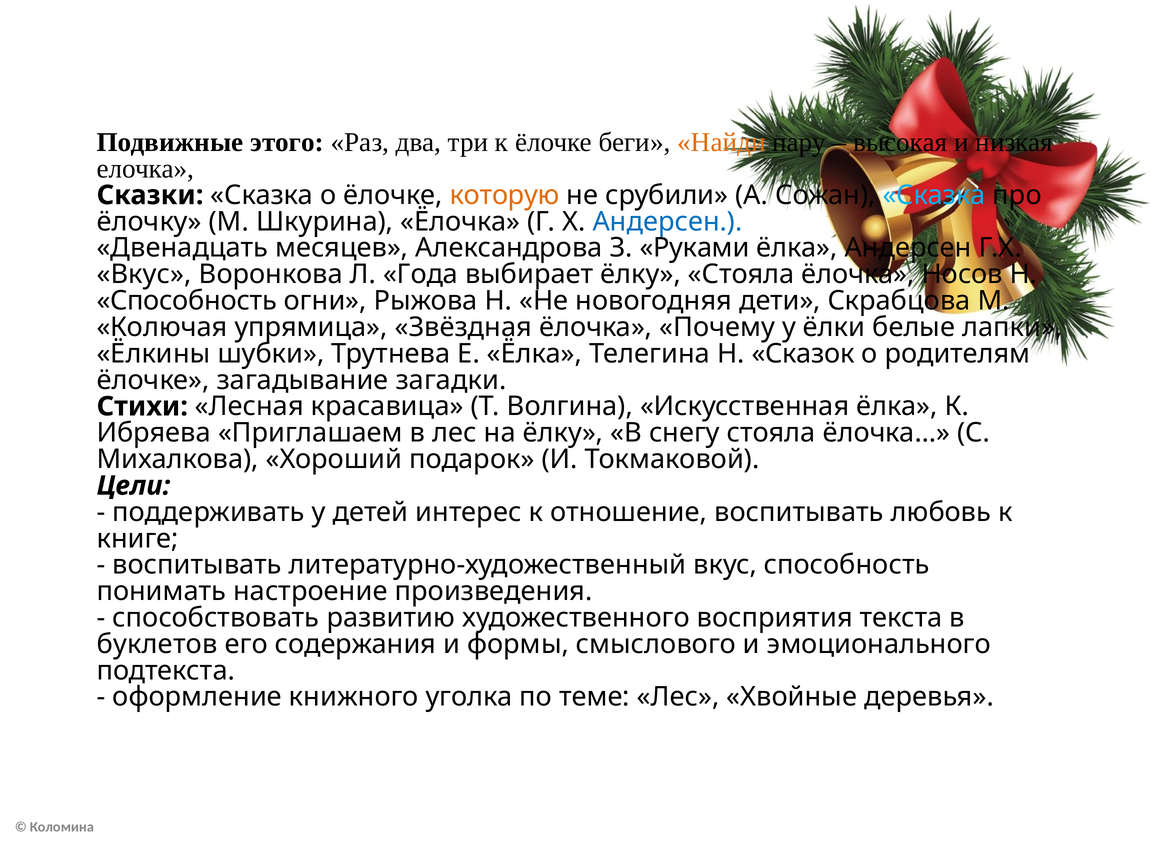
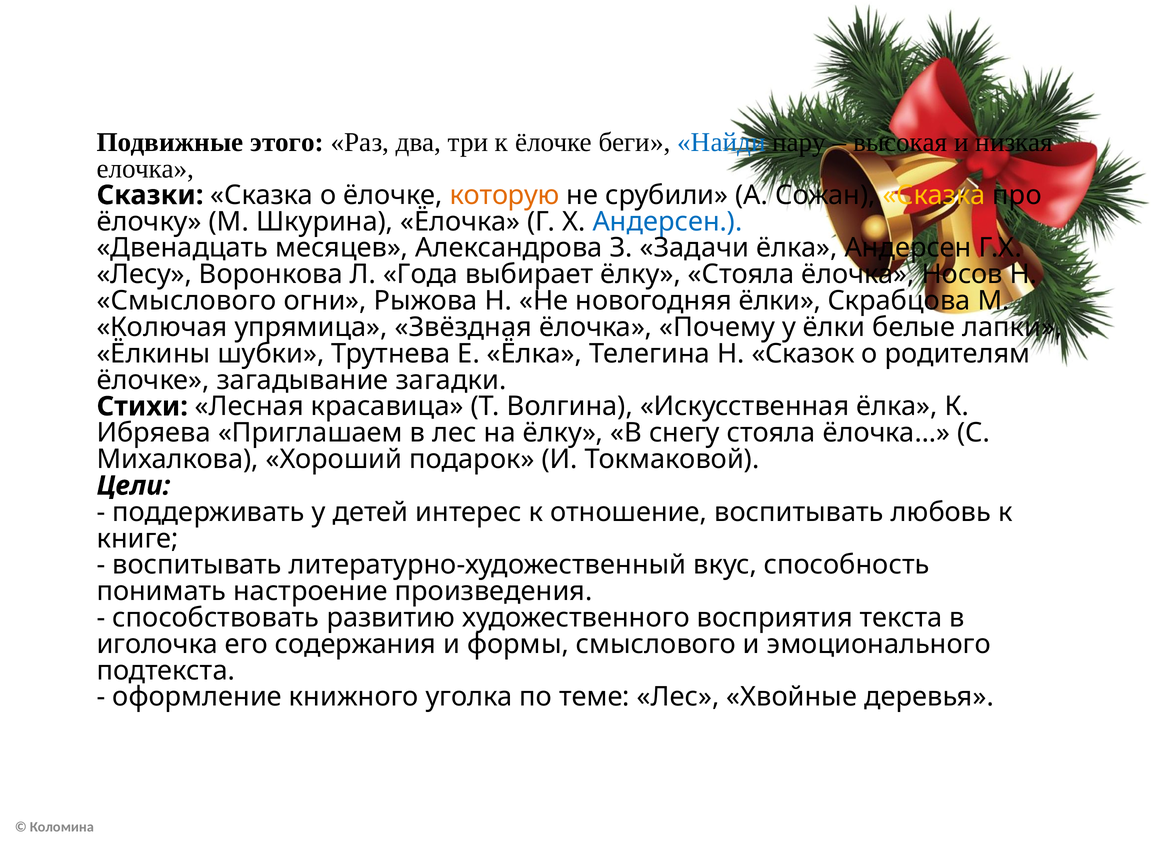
Найди colour: orange -> blue
Сказка at (934, 195) colour: light blue -> yellow
Руками: Руками -> Задачи
Вкус at (144, 275): Вкус -> Лесу
Способность at (187, 301): Способность -> Смыслового
новогодняя дети: дети -> ёлки
буклетов: буклетов -> иголочка
